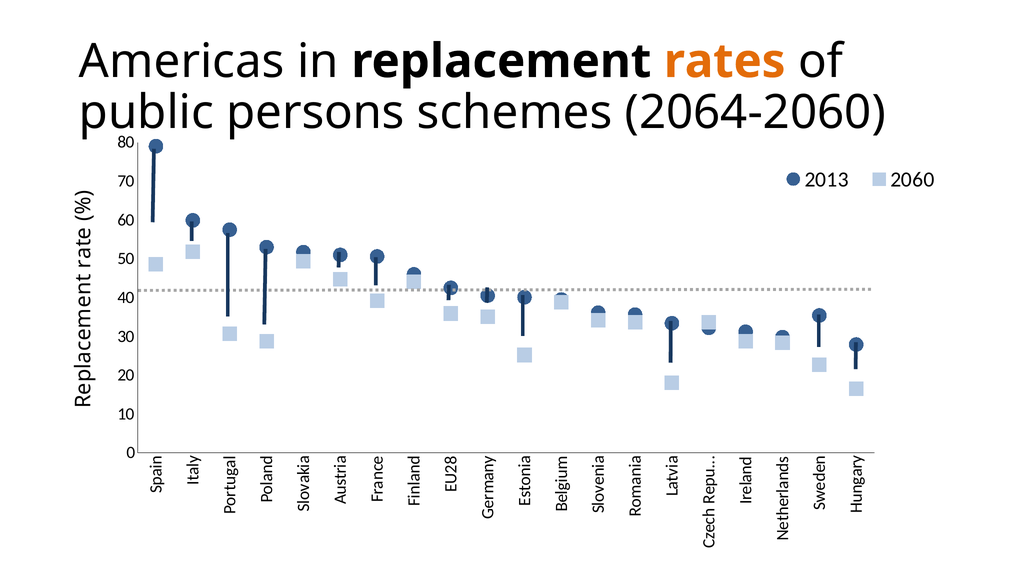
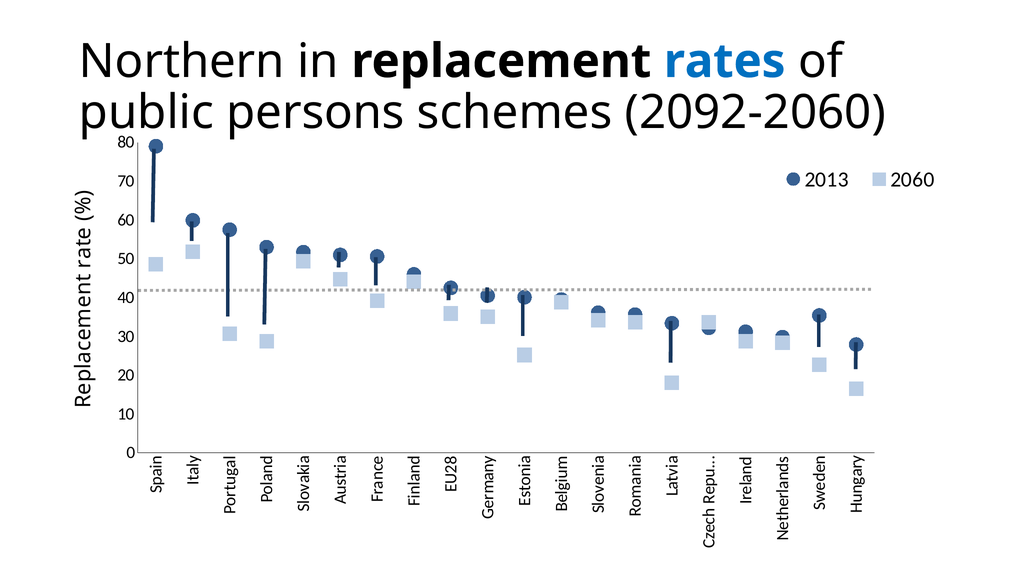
Americas: Americas -> Northern
rates colour: orange -> blue
2064-2060: 2064-2060 -> 2092-2060
